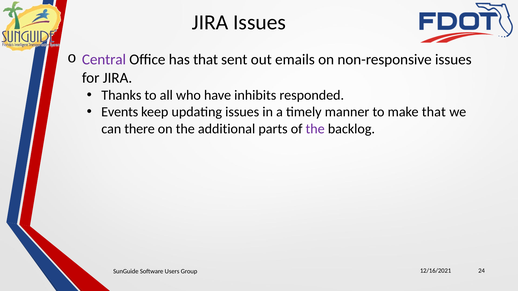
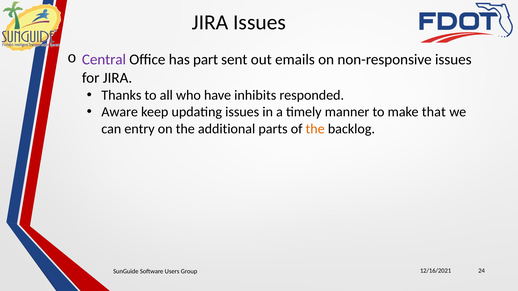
has that: that -> part
Events: Events -> Aware
there: there -> entry
the at (315, 129) colour: purple -> orange
